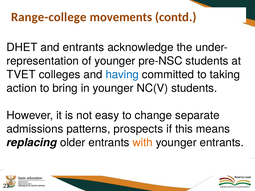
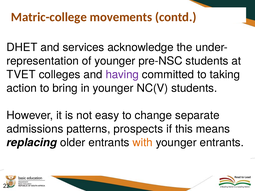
Range-college: Range-college -> Matric-college
and entrants: entrants -> services
having colour: blue -> purple
